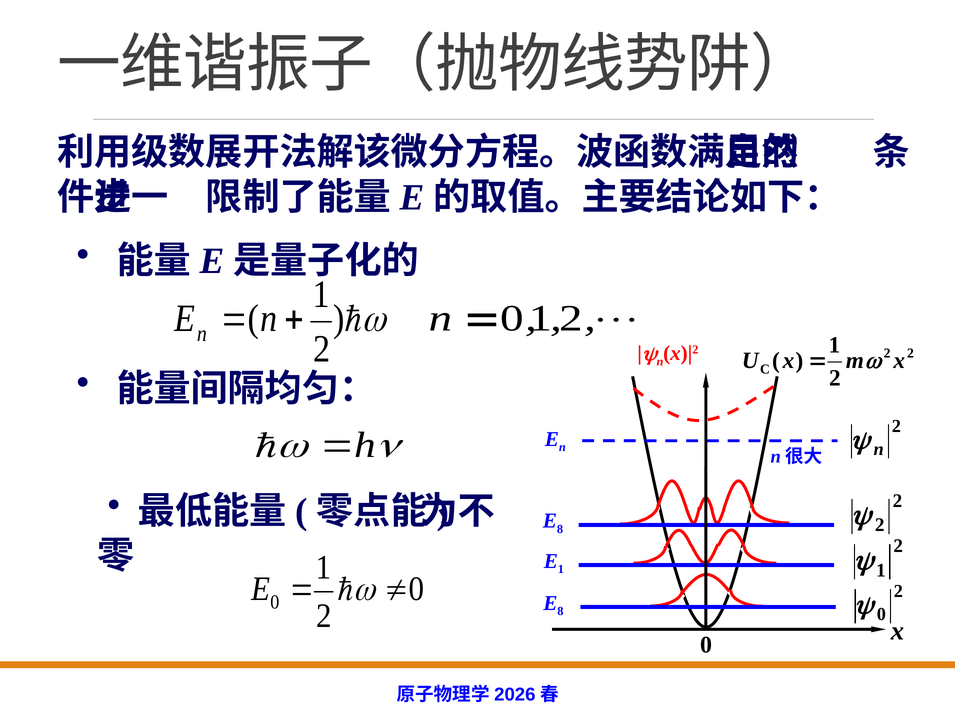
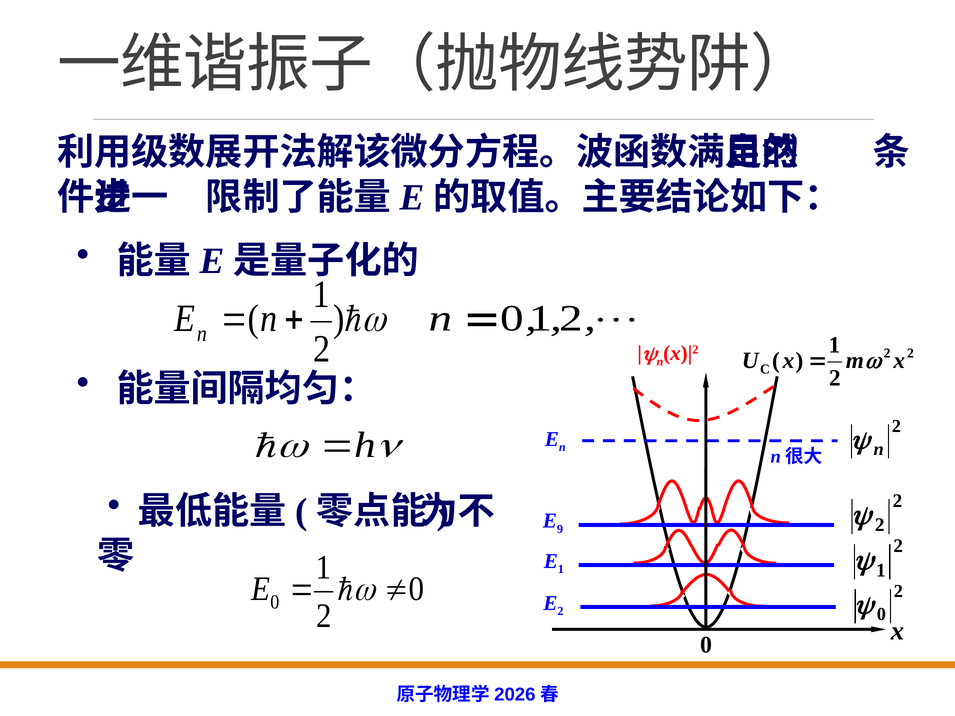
8 at (560, 529): 8 -> 9
8 at (560, 612): 8 -> 2
